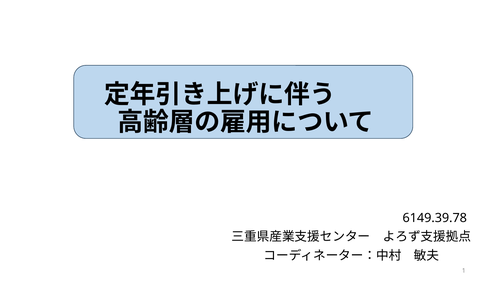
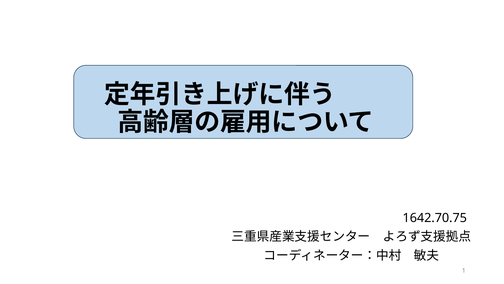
6149.39.78: 6149.39.78 -> 1642.70.75
